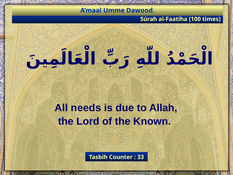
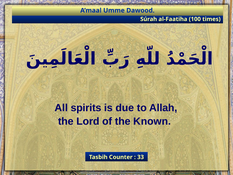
needs: needs -> spirits
